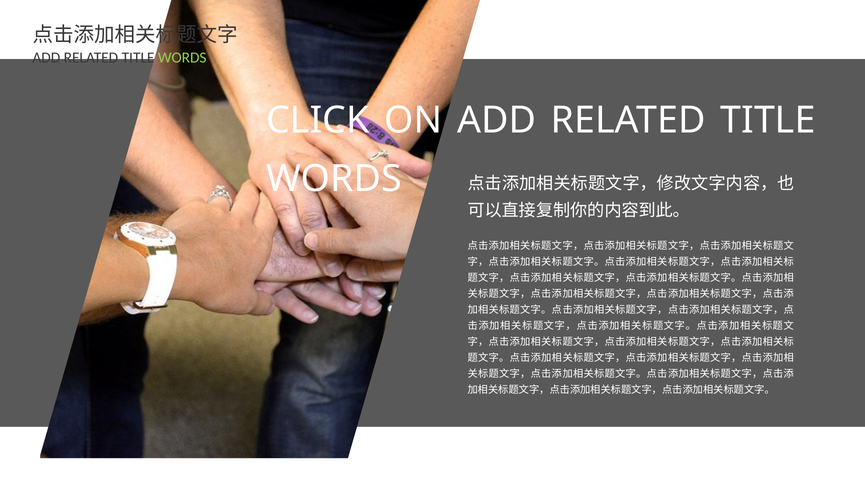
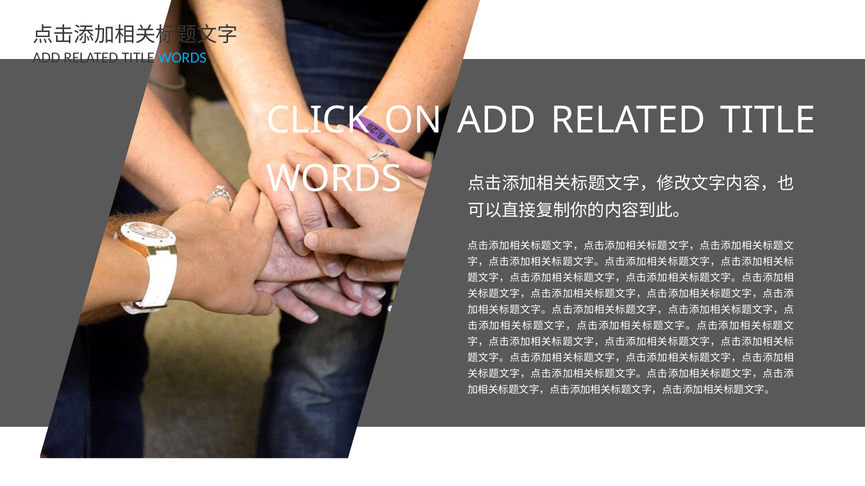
WORDS at (182, 58) colour: light green -> light blue
